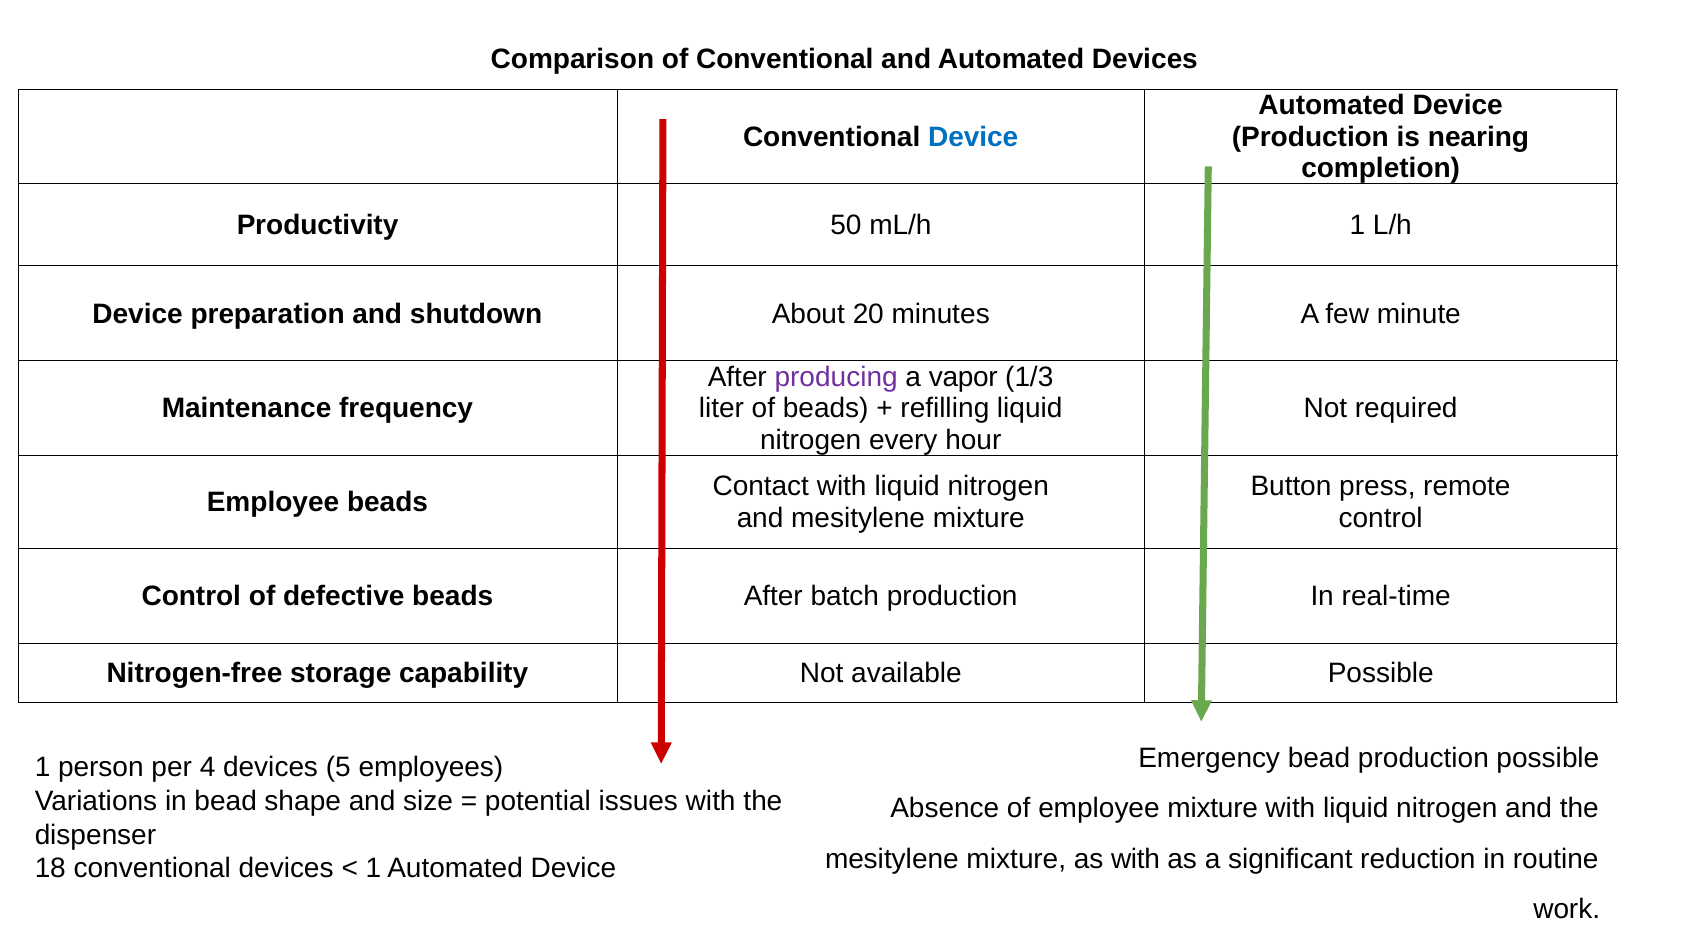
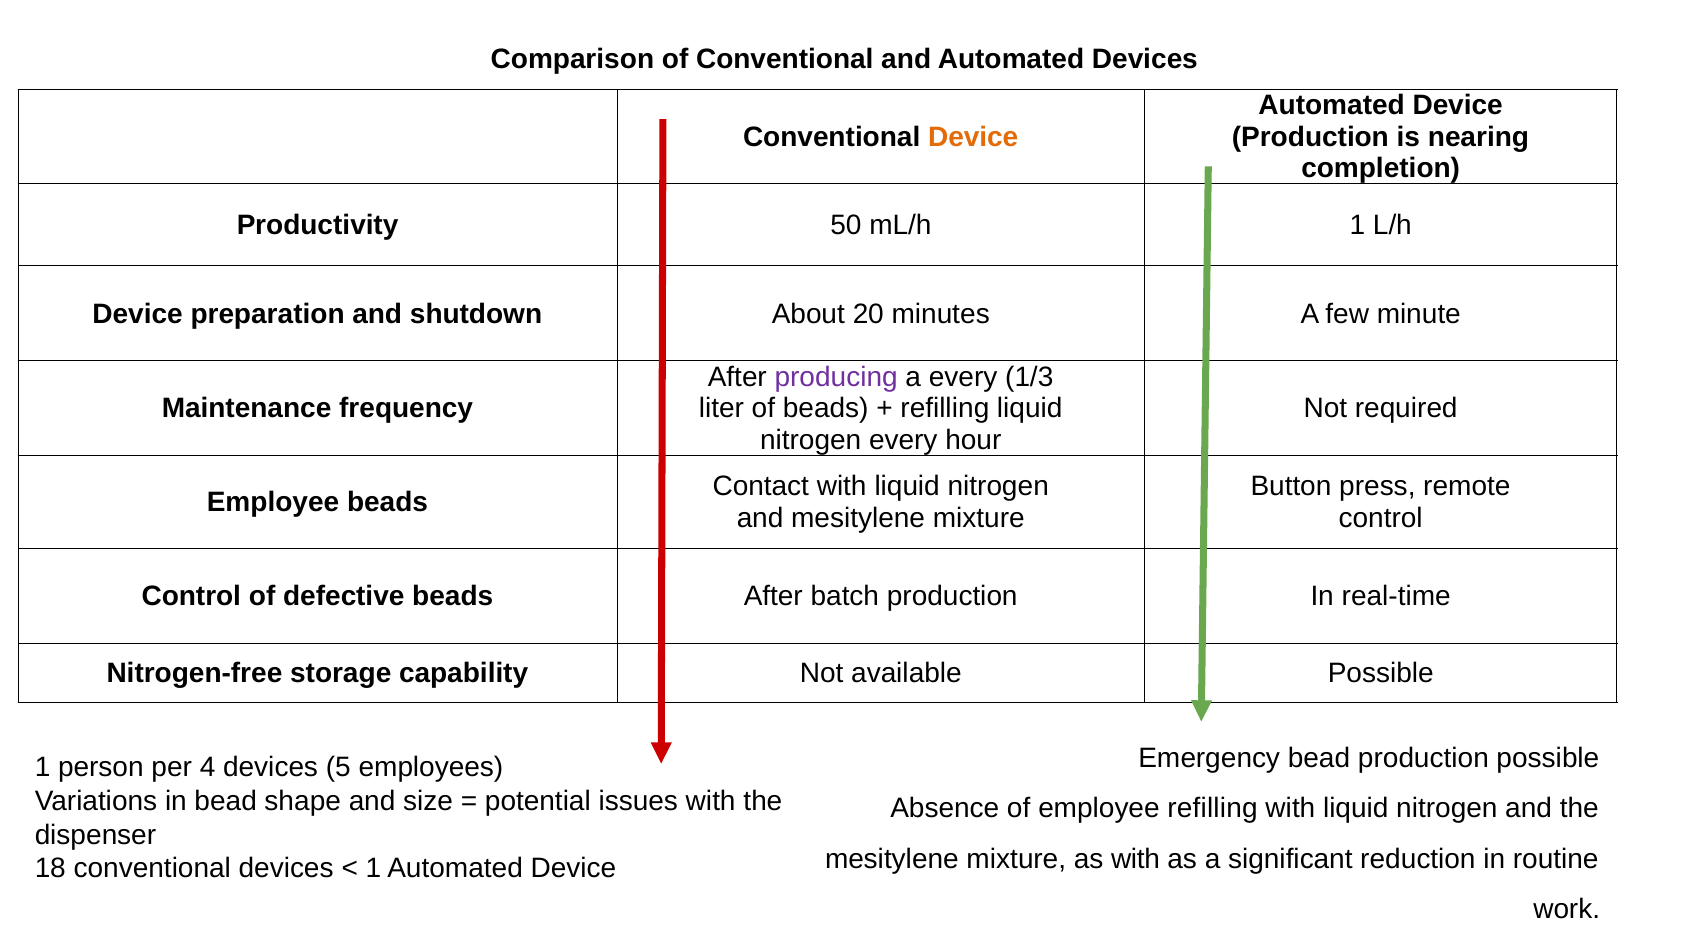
Device at (973, 137) colour: blue -> orange
a vapor: vapor -> every
employee mixture: mixture -> refilling
